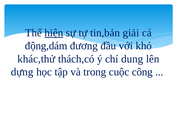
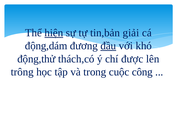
đầu underline: none -> present
khác,thử: khác,thử -> động,thử
dung: dung -> được
dựng: dựng -> trông
